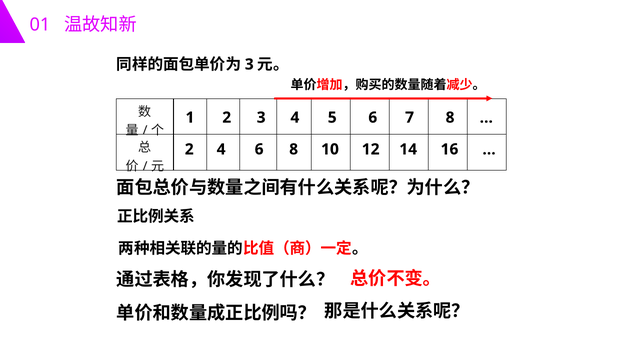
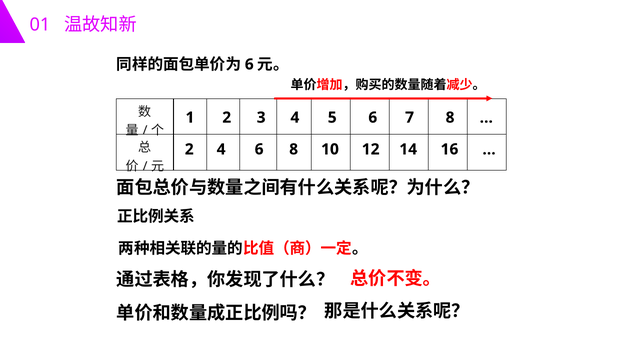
3 at (249, 64): 3 -> 6
